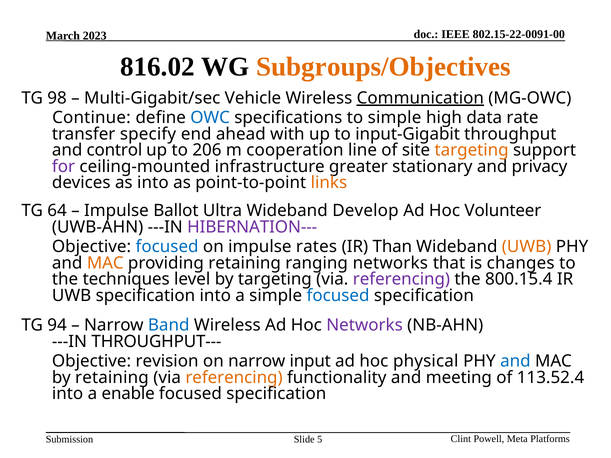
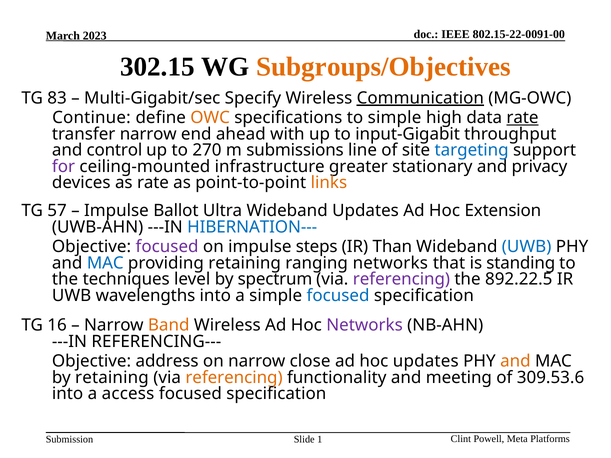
816.02: 816.02 -> 302.15
98: 98 -> 83
Vehicle: Vehicle -> Specify
OWC colour: blue -> orange
rate at (522, 118) underline: none -> present
transfer specify: specify -> narrow
206: 206 -> 270
cooperation: cooperation -> submissions
targeting at (472, 150) colour: orange -> blue
as into: into -> rate
64: 64 -> 57
Wideband Develop: Develop -> Updates
Volunteer: Volunteer -> Extension
HIBERNATION--- colour: purple -> blue
focused at (167, 247) colour: blue -> purple
rates: rates -> steps
UWB at (527, 247) colour: orange -> blue
MAC at (105, 263) colour: orange -> blue
changes: changes -> standing
by targeting: targeting -> spectrum
800.15.4: 800.15.4 -> 892.22.5
UWB specification: specification -> wavelengths
94: 94 -> 16
Band colour: blue -> orange
THROUGHPUT---: THROUGHPUT--- -> REFERENCING---
revision: revision -> address
input: input -> close
hoc physical: physical -> updates
and at (515, 361) colour: blue -> orange
113.52.4: 113.52.4 -> 309.53.6
enable: enable -> access
5: 5 -> 1
